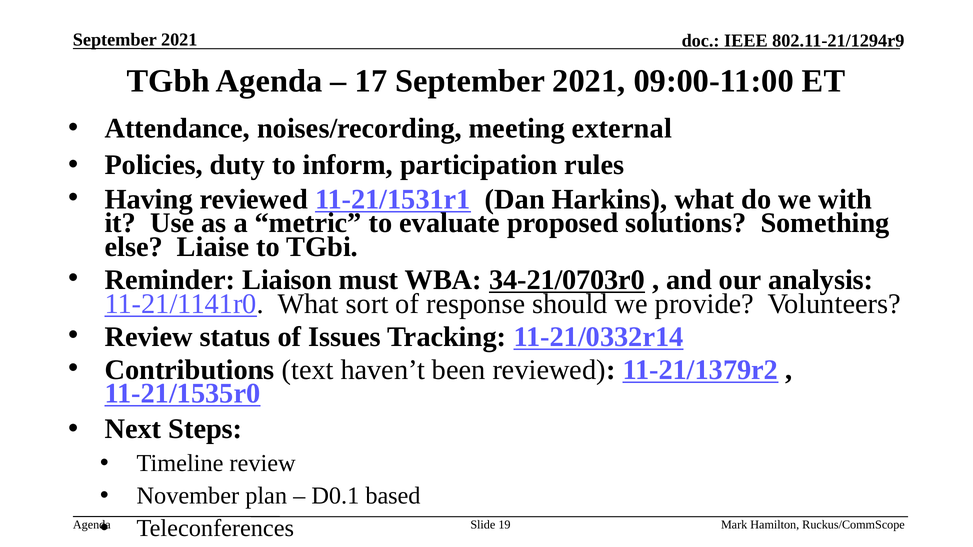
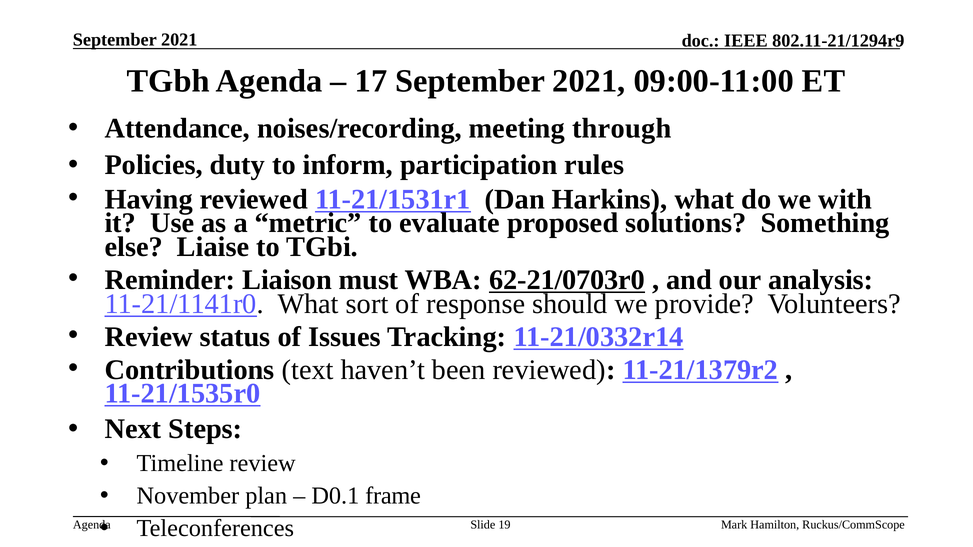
external: external -> through
34-21/0703r0: 34-21/0703r0 -> 62-21/0703r0
based: based -> frame
